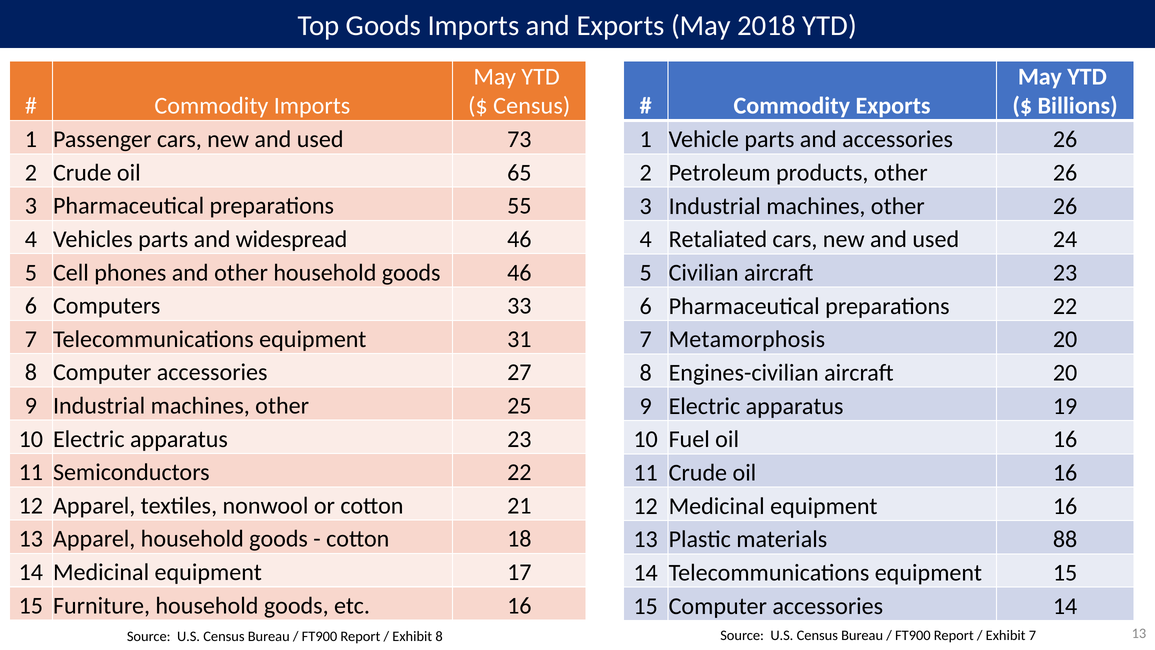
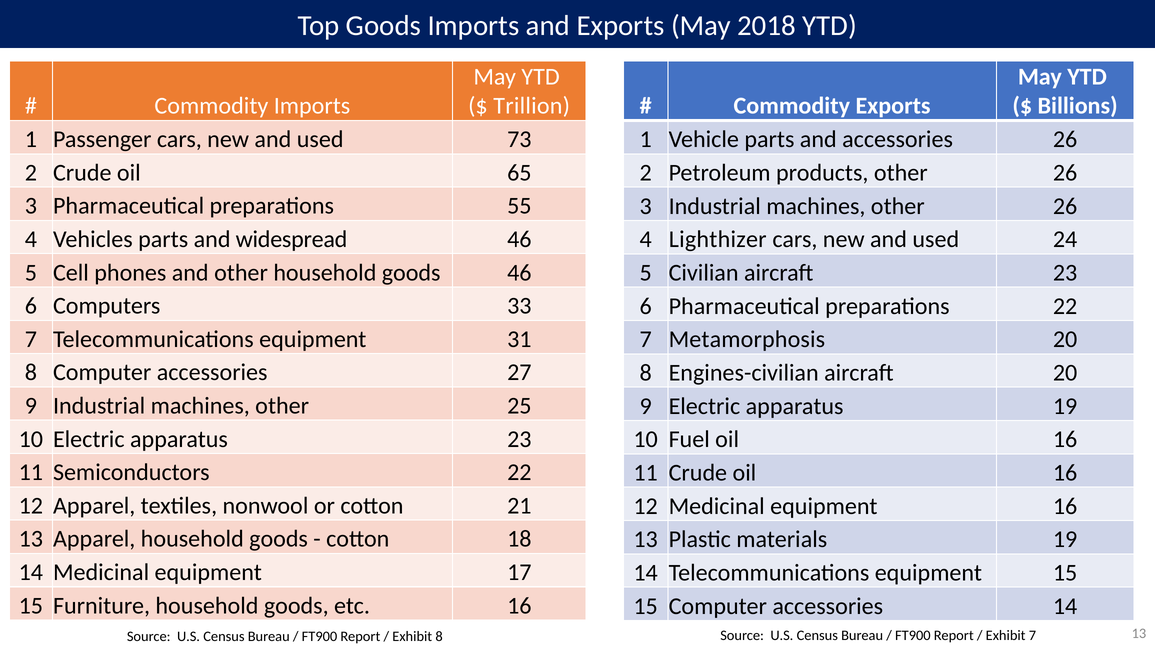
Census at (532, 106): Census -> Trillion
Retaliated: Retaliated -> Lighthizer
materials 88: 88 -> 19
